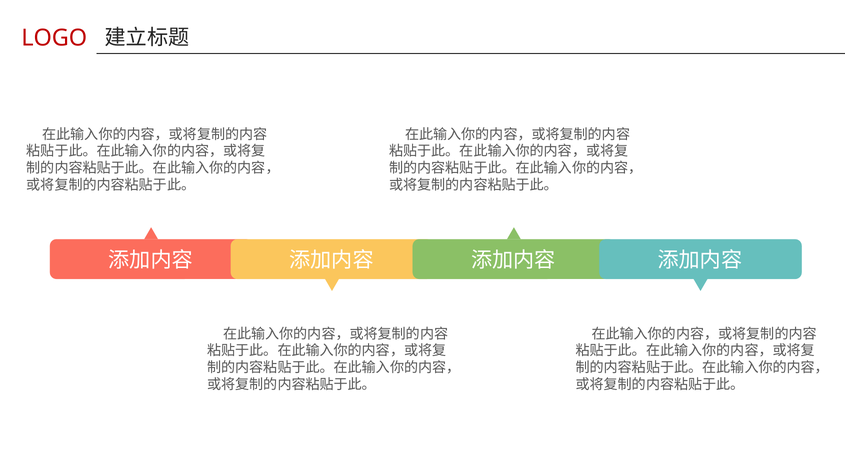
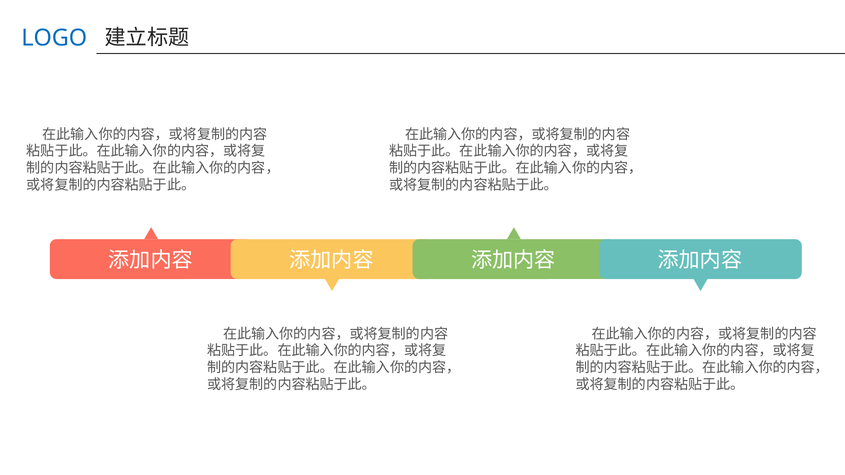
LOGO colour: red -> blue
